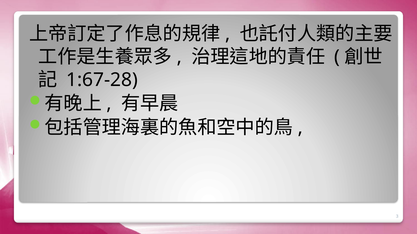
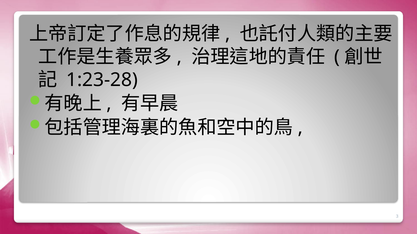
1:67-28: 1:67-28 -> 1:23-28
